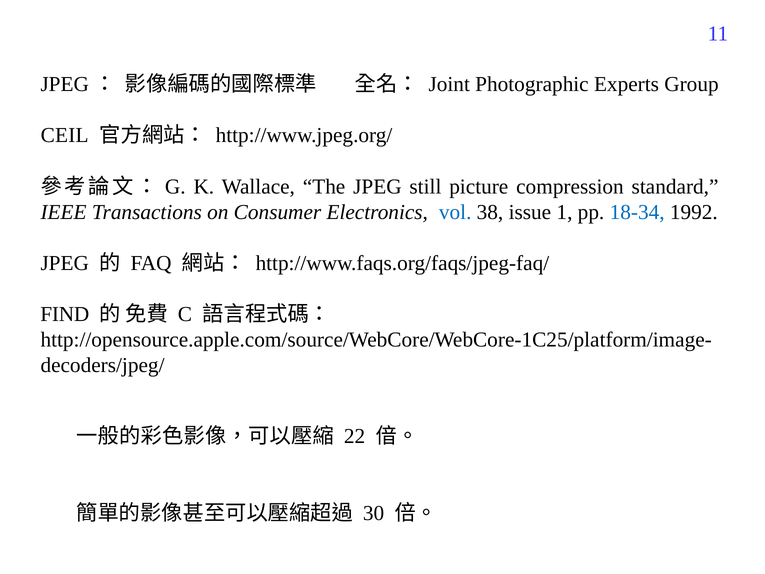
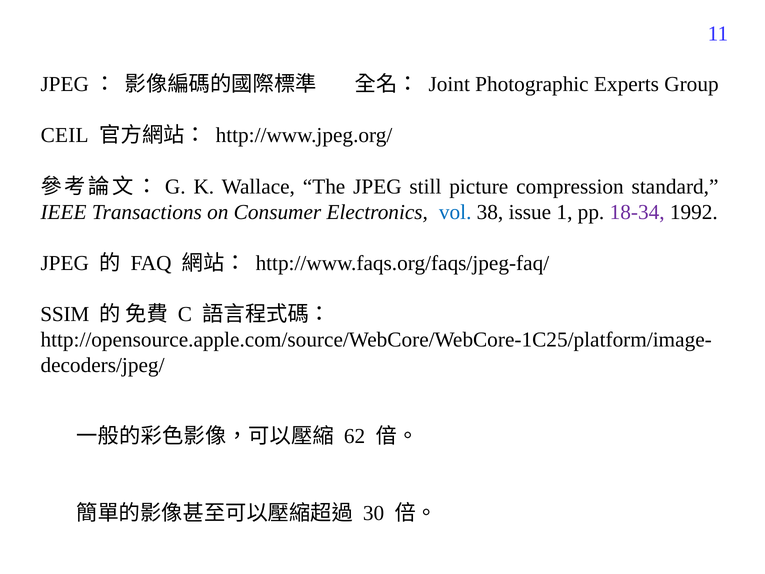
18-34 colour: blue -> purple
FIND: FIND -> SSIM
22: 22 -> 62
